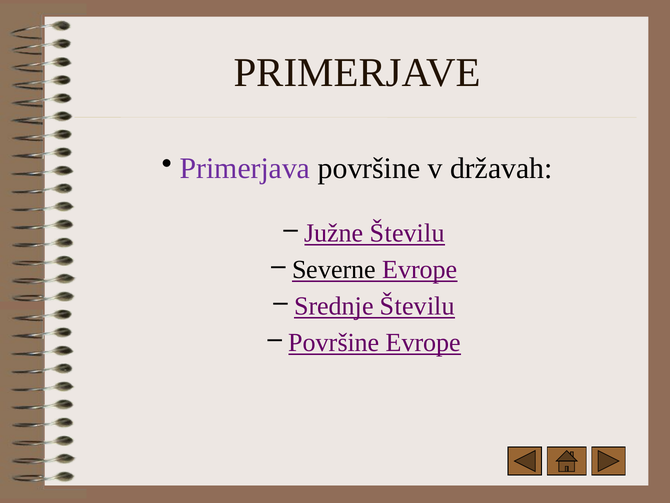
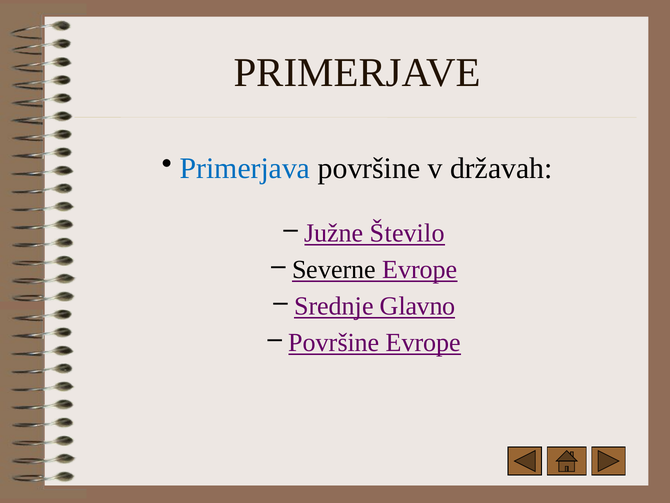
Primerjava colour: purple -> blue
Južne Številu: Številu -> Število
Srednje Številu: Številu -> Glavno
